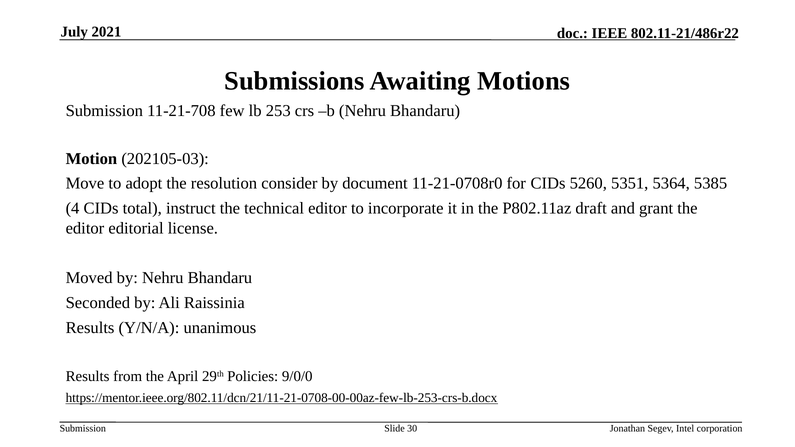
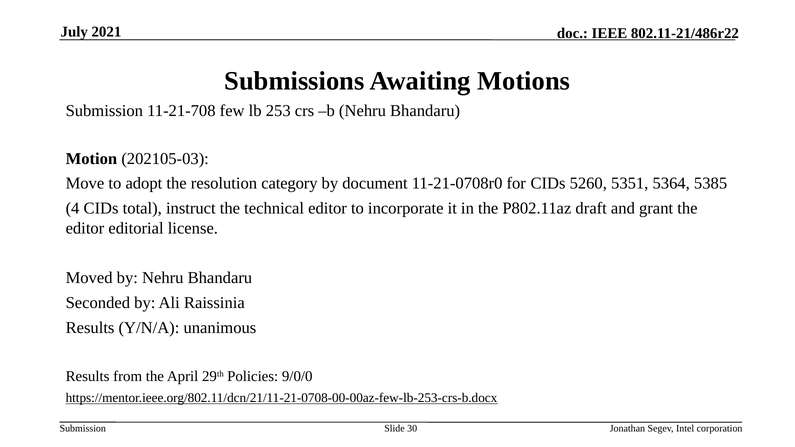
consider: consider -> category
